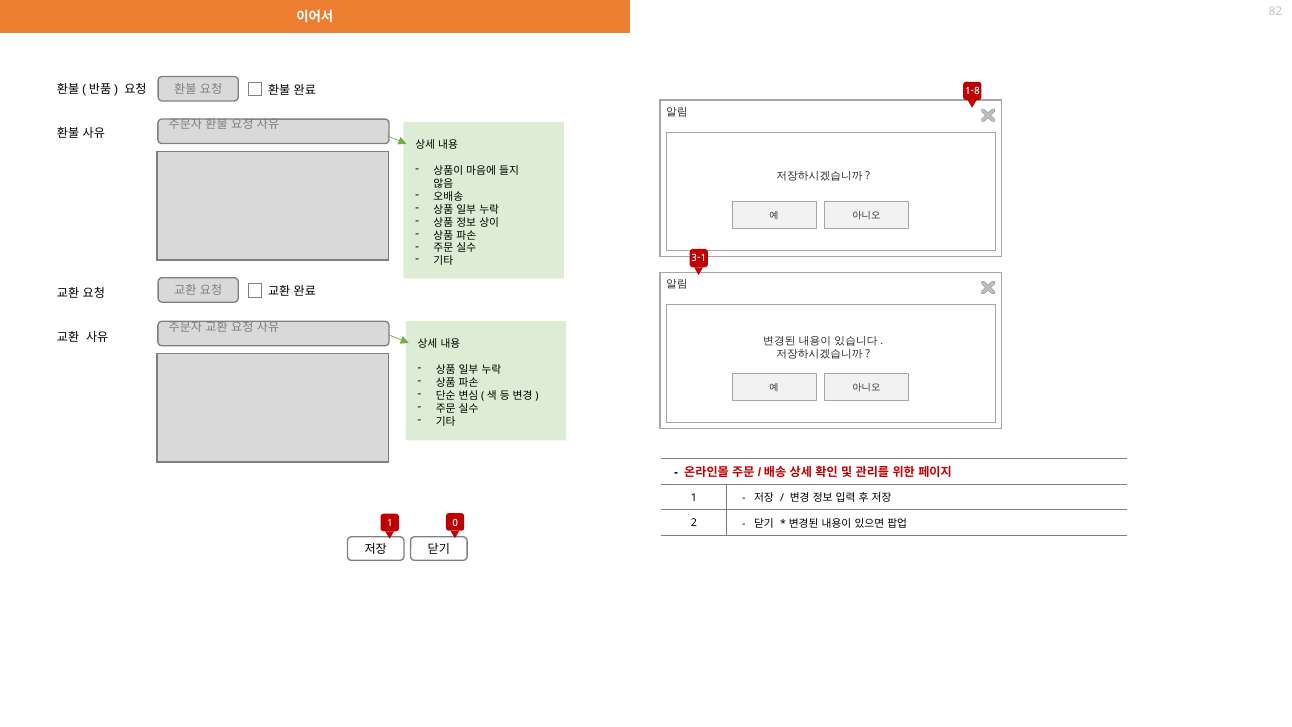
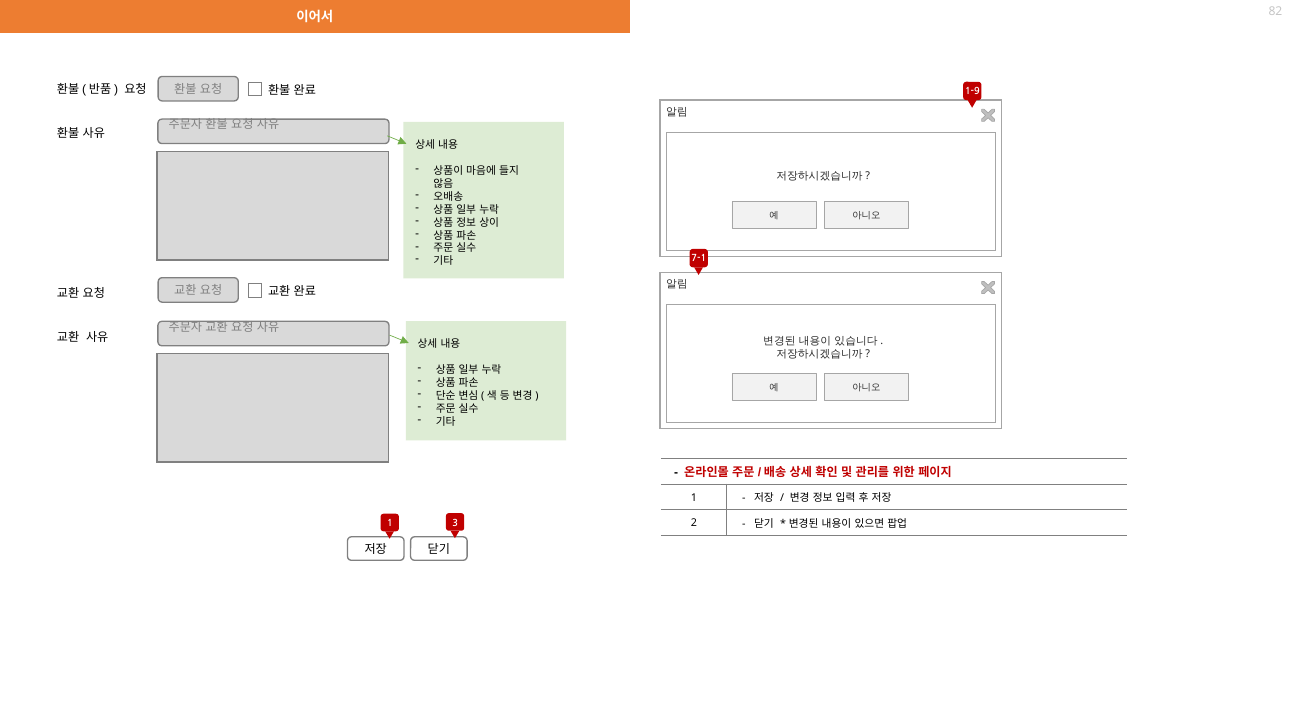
1-8: 1-8 -> 1-9
3-1: 3-1 -> 7-1
0: 0 -> 3
